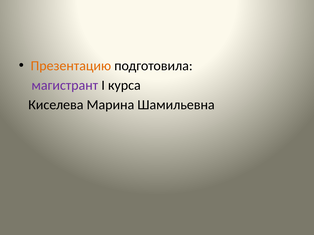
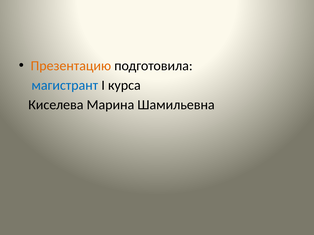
магистрант colour: purple -> blue
